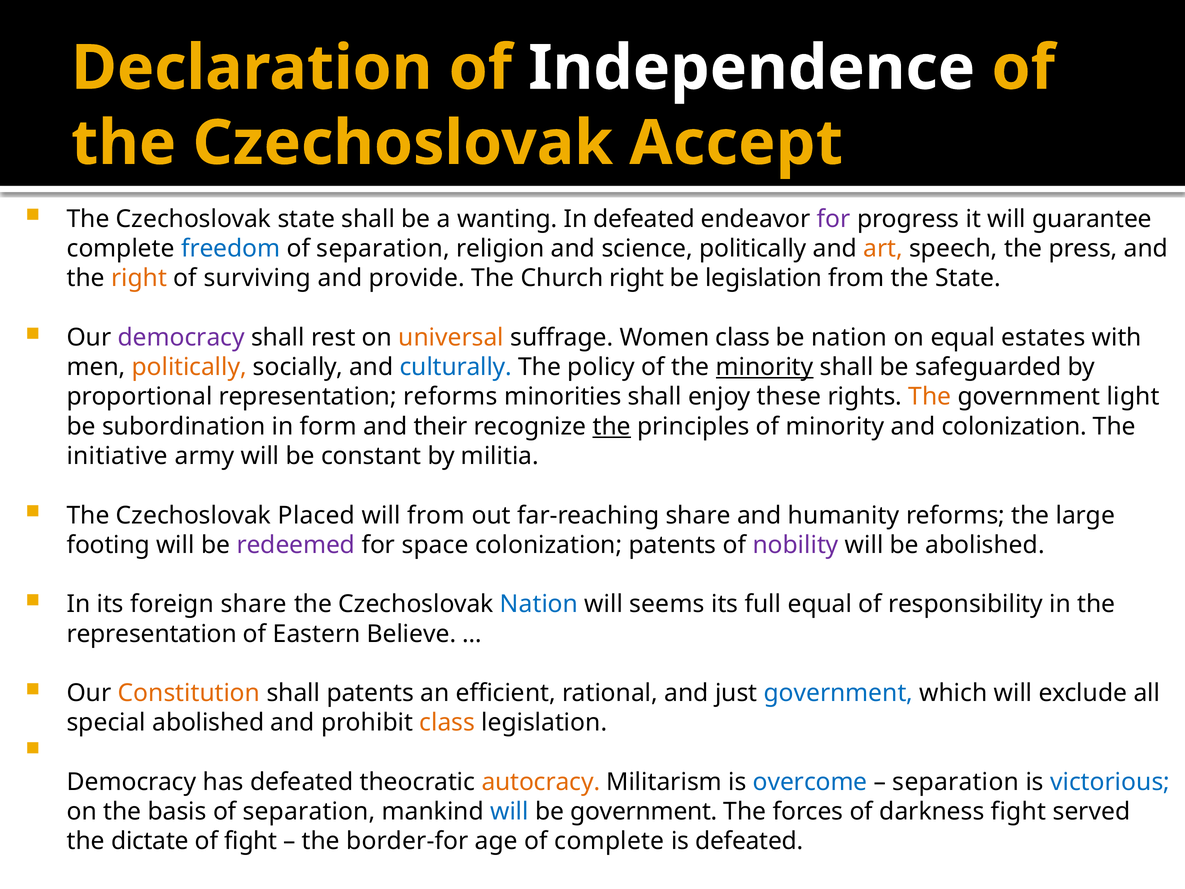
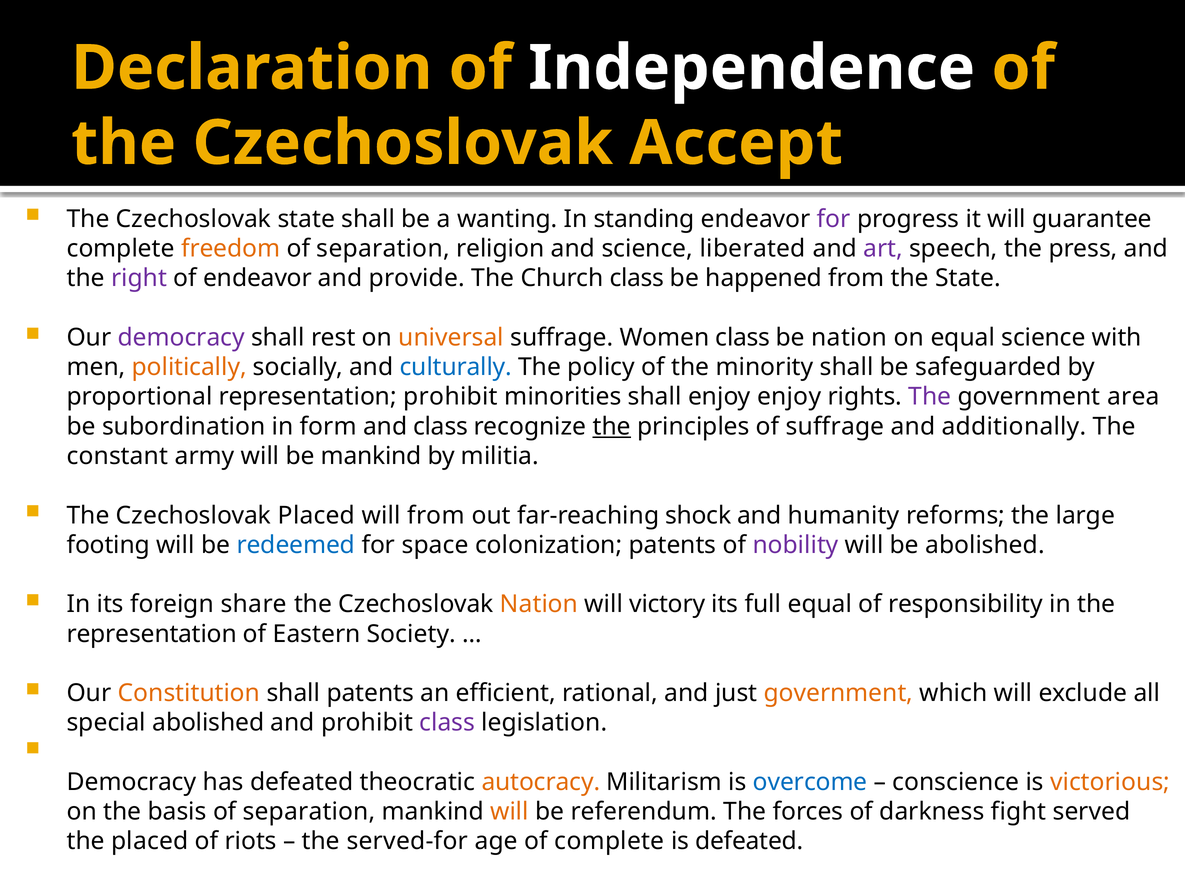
In defeated: defeated -> standing
freedom colour: blue -> orange
science politically: politically -> liberated
art colour: orange -> purple
right at (139, 278) colour: orange -> purple
of surviving: surviving -> endeavor
Church right: right -> class
be legislation: legislation -> happened
equal estates: estates -> science
minority at (765, 367) underline: present -> none
representation reforms: reforms -> prohibit
enjoy these: these -> enjoy
The at (930, 397) colour: orange -> purple
light: light -> area
and their: their -> class
of minority: minority -> suffrage
and colonization: colonization -> additionally
initiative: initiative -> constant
be constant: constant -> mankind
far-reaching share: share -> shock
redeemed colour: purple -> blue
Nation at (539, 604) colour: blue -> orange
seems: seems -> victory
Eastern Believe: Believe -> Society
government at (838, 693) colour: blue -> orange
class at (447, 723) colour: orange -> purple
separation at (956, 782): separation -> conscience
victorious colour: blue -> orange
will at (509, 811) colour: blue -> orange
be government: government -> referendum
the dictate: dictate -> placed
of fight: fight -> riots
border-for: border-for -> served-for
